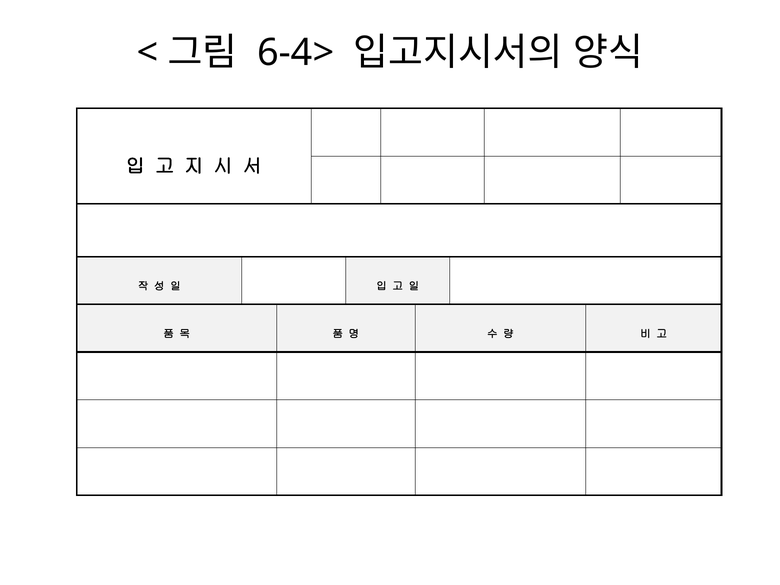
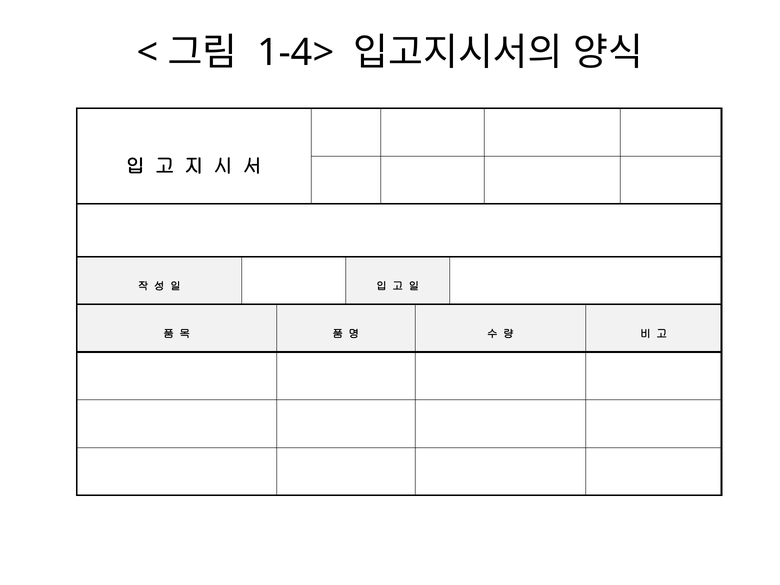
6-4>: 6-4> -> 1-4>
